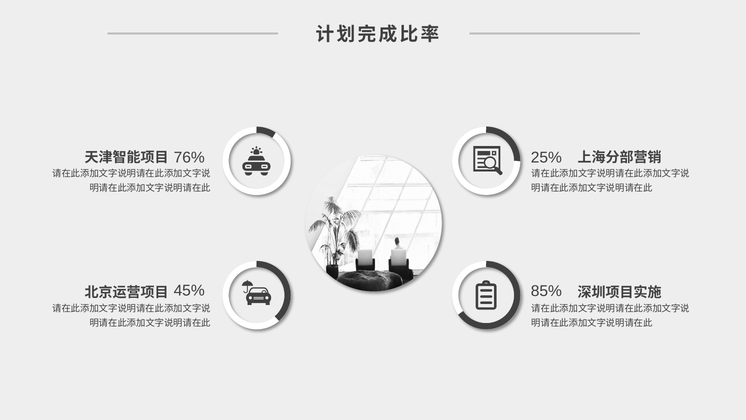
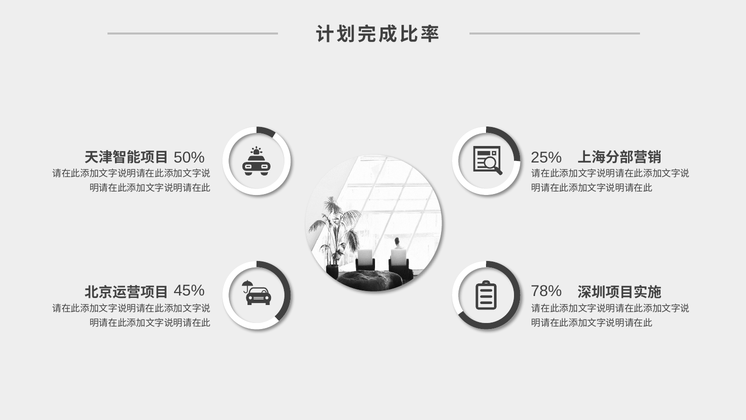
76%: 76% -> 50%
85%: 85% -> 78%
